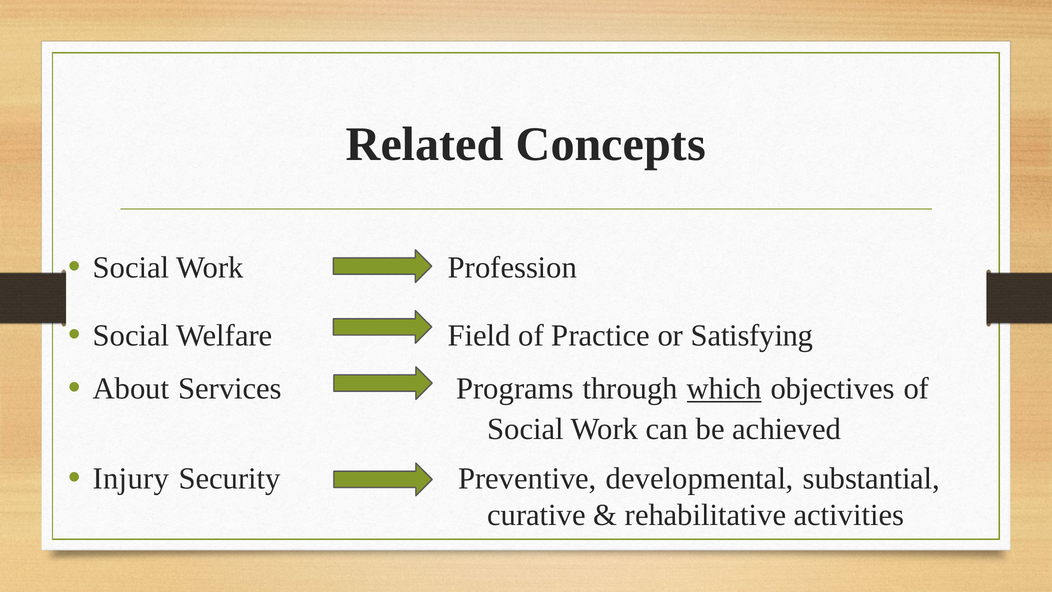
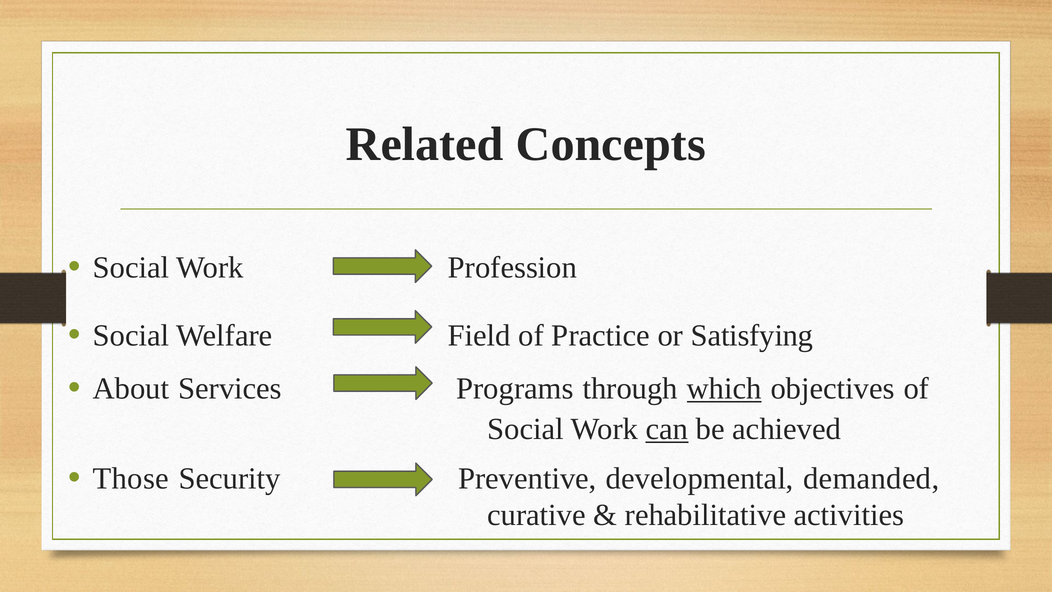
can underline: none -> present
Injury: Injury -> Those
substantial: substantial -> demanded
